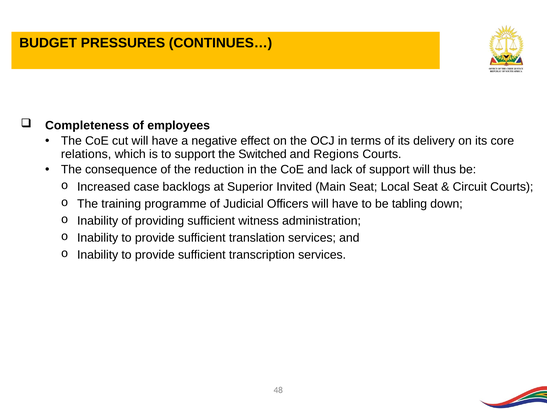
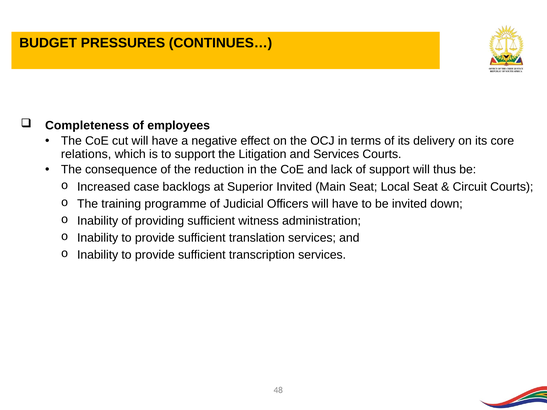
Switched: Switched -> Litigation
and Regions: Regions -> Services
be tabling: tabling -> invited
